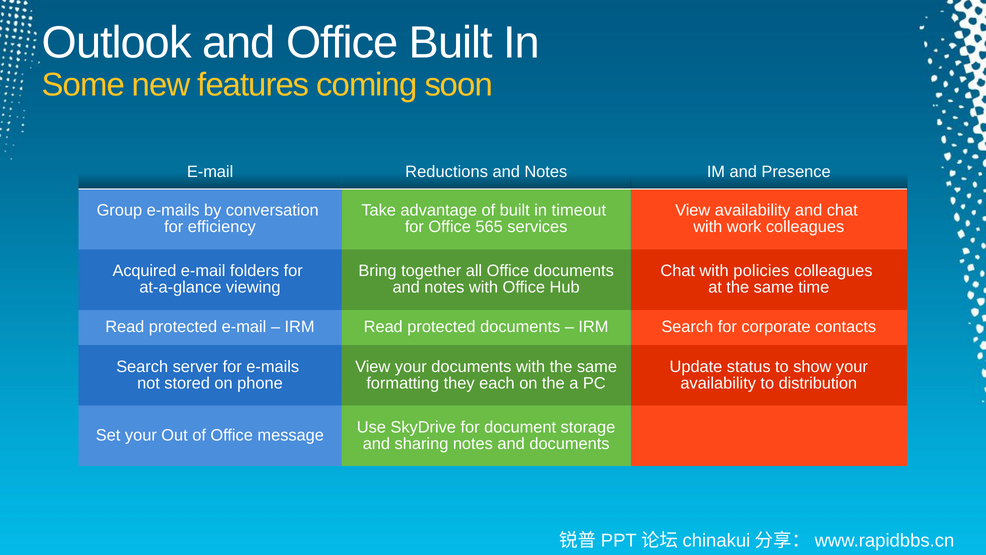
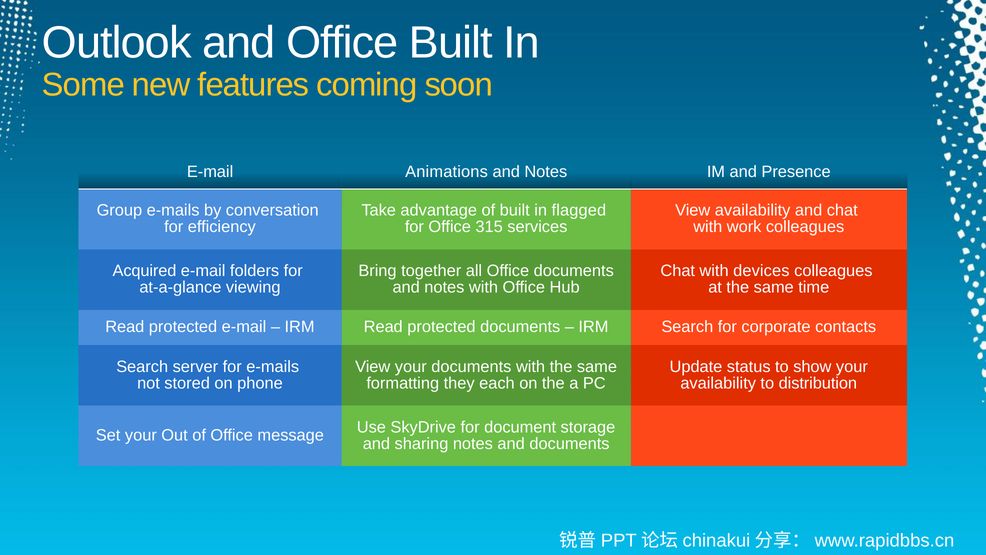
Reductions: Reductions -> Animations
timeout: timeout -> flagged
565: 565 -> 315
policies: policies -> devices
